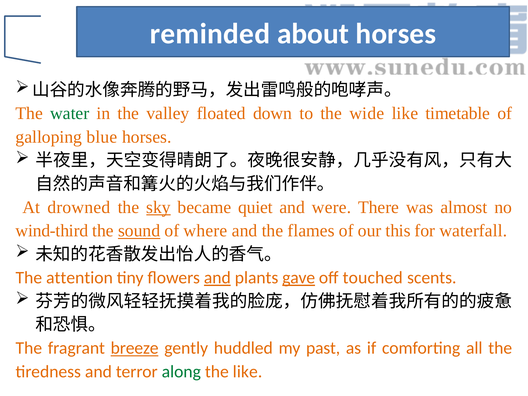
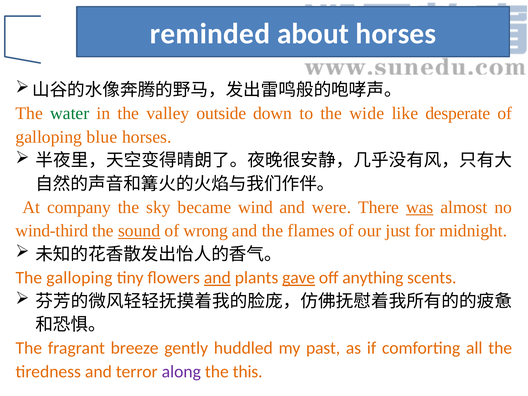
floated: floated -> outside
timetable: timetable -> desperate
drowned: drowned -> company
sky underline: present -> none
quiet: quiet -> wind
was underline: none -> present
where: where -> wrong
this: this -> just
waterfall: waterfall -> midnight
The attention: attention -> galloping
touched: touched -> anything
breeze underline: present -> none
along colour: green -> purple
the like: like -> this
